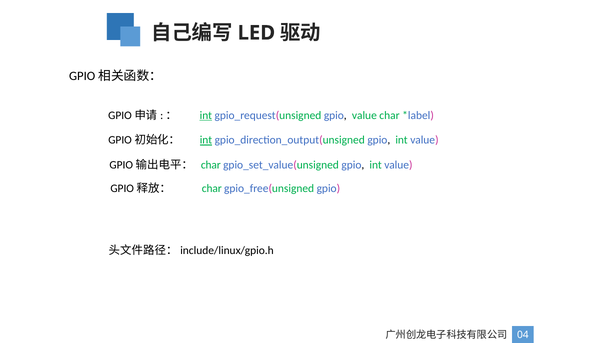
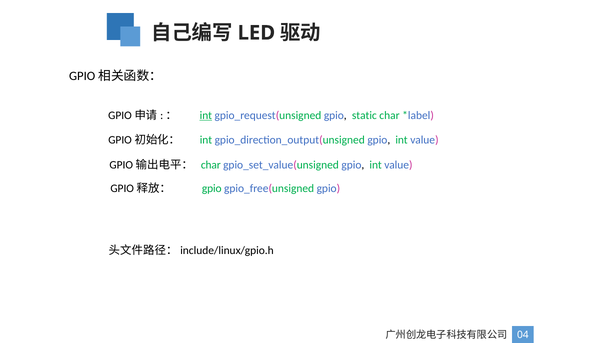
gpio value: value -> static
int at (206, 140) underline: present -> none
char at (212, 188): char -> gpio
